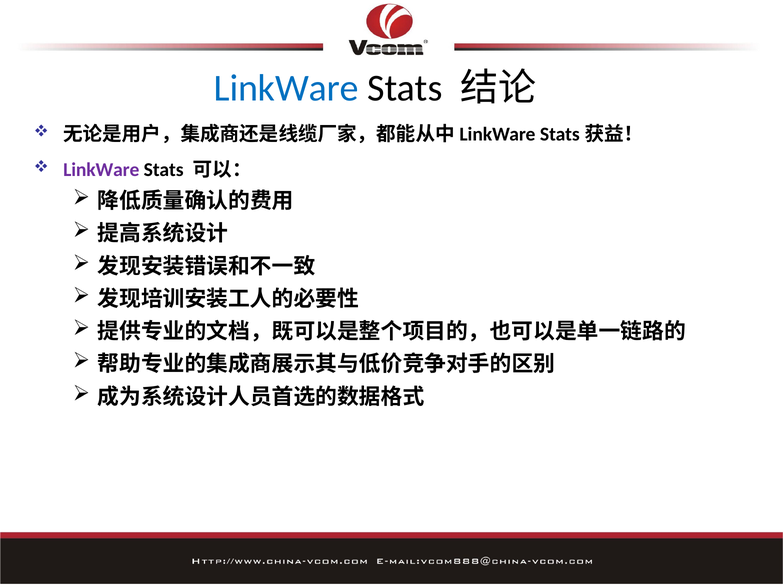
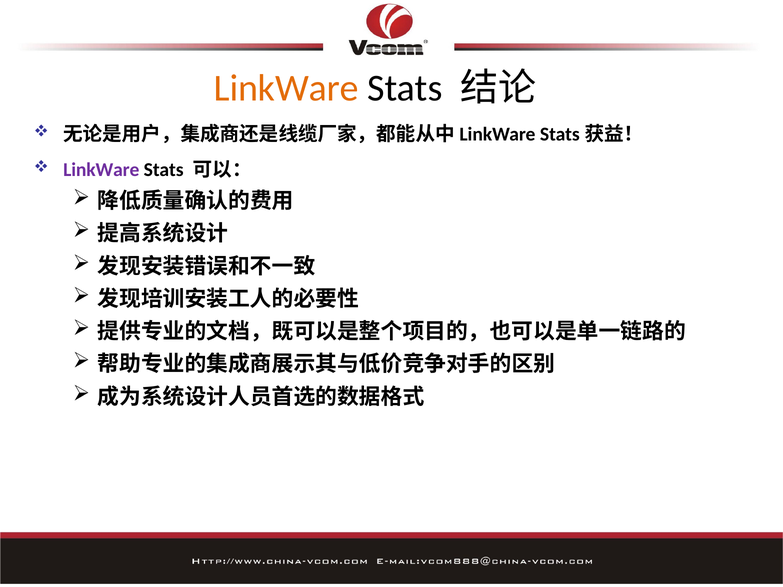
LinkWare at (286, 88) colour: blue -> orange
